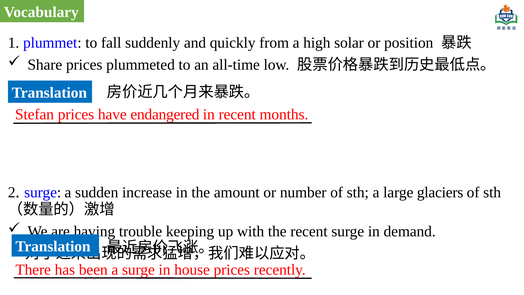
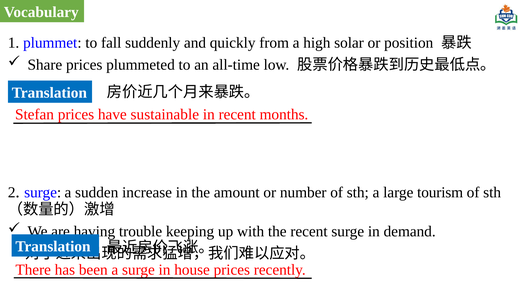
endangered: endangered -> sustainable
glaciers: glaciers -> tourism
